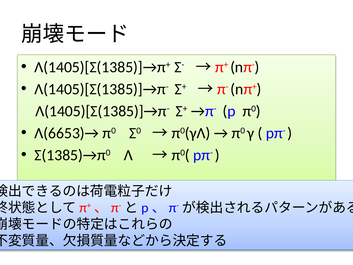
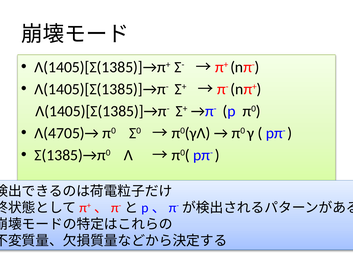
Λ(6653)→: Λ(6653)→ -> Λ(4705)→
